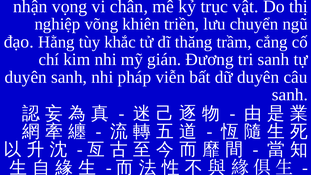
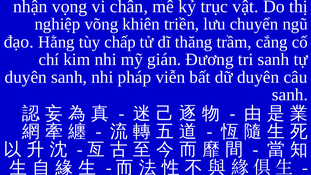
khắc: khắc -> chấp
